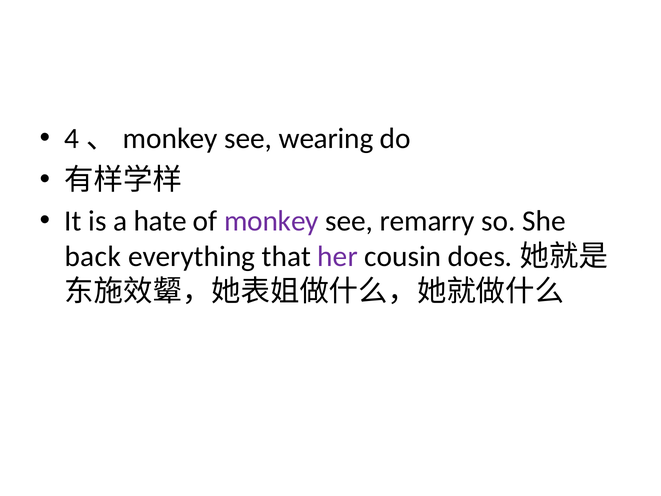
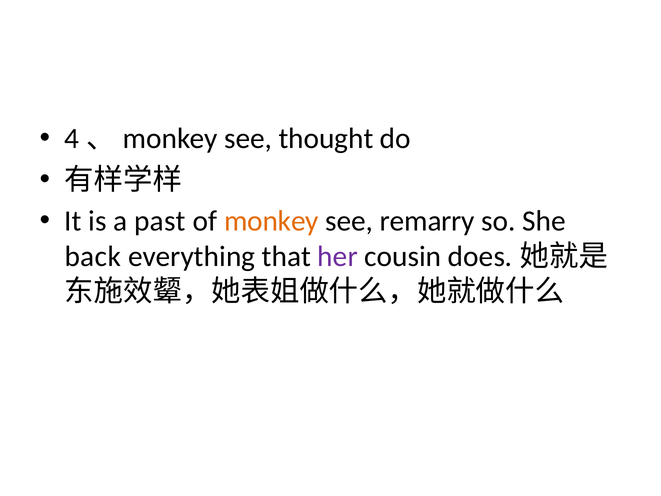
wearing: wearing -> thought
hate: hate -> past
monkey colour: purple -> orange
